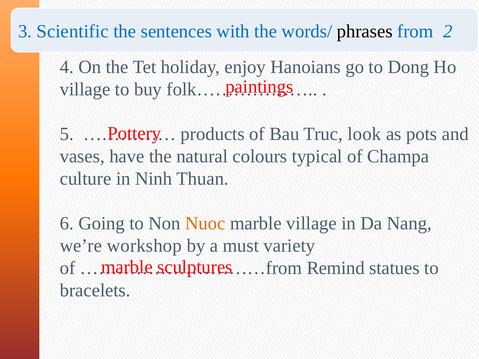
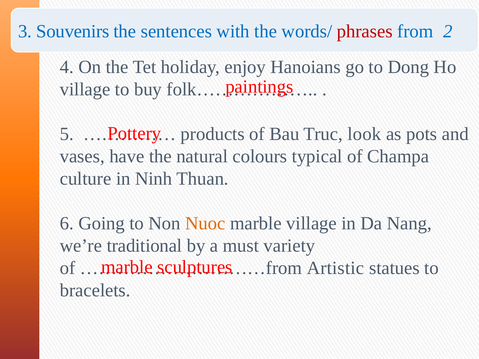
Scientific: Scientific -> Souvenirs
phrases colour: black -> red
workshop: workshop -> traditional
Remind: Remind -> Artistic
